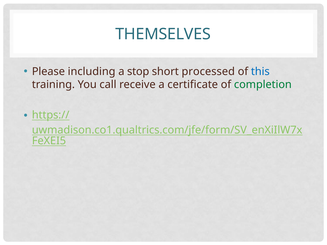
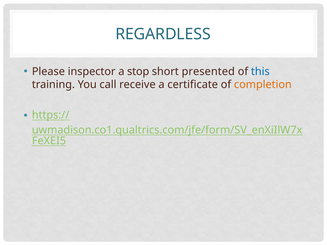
THEMSELVES: THEMSELVES -> REGARDLESS
including: including -> inspector
processed: processed -> presented
completion colour: green -> orange
